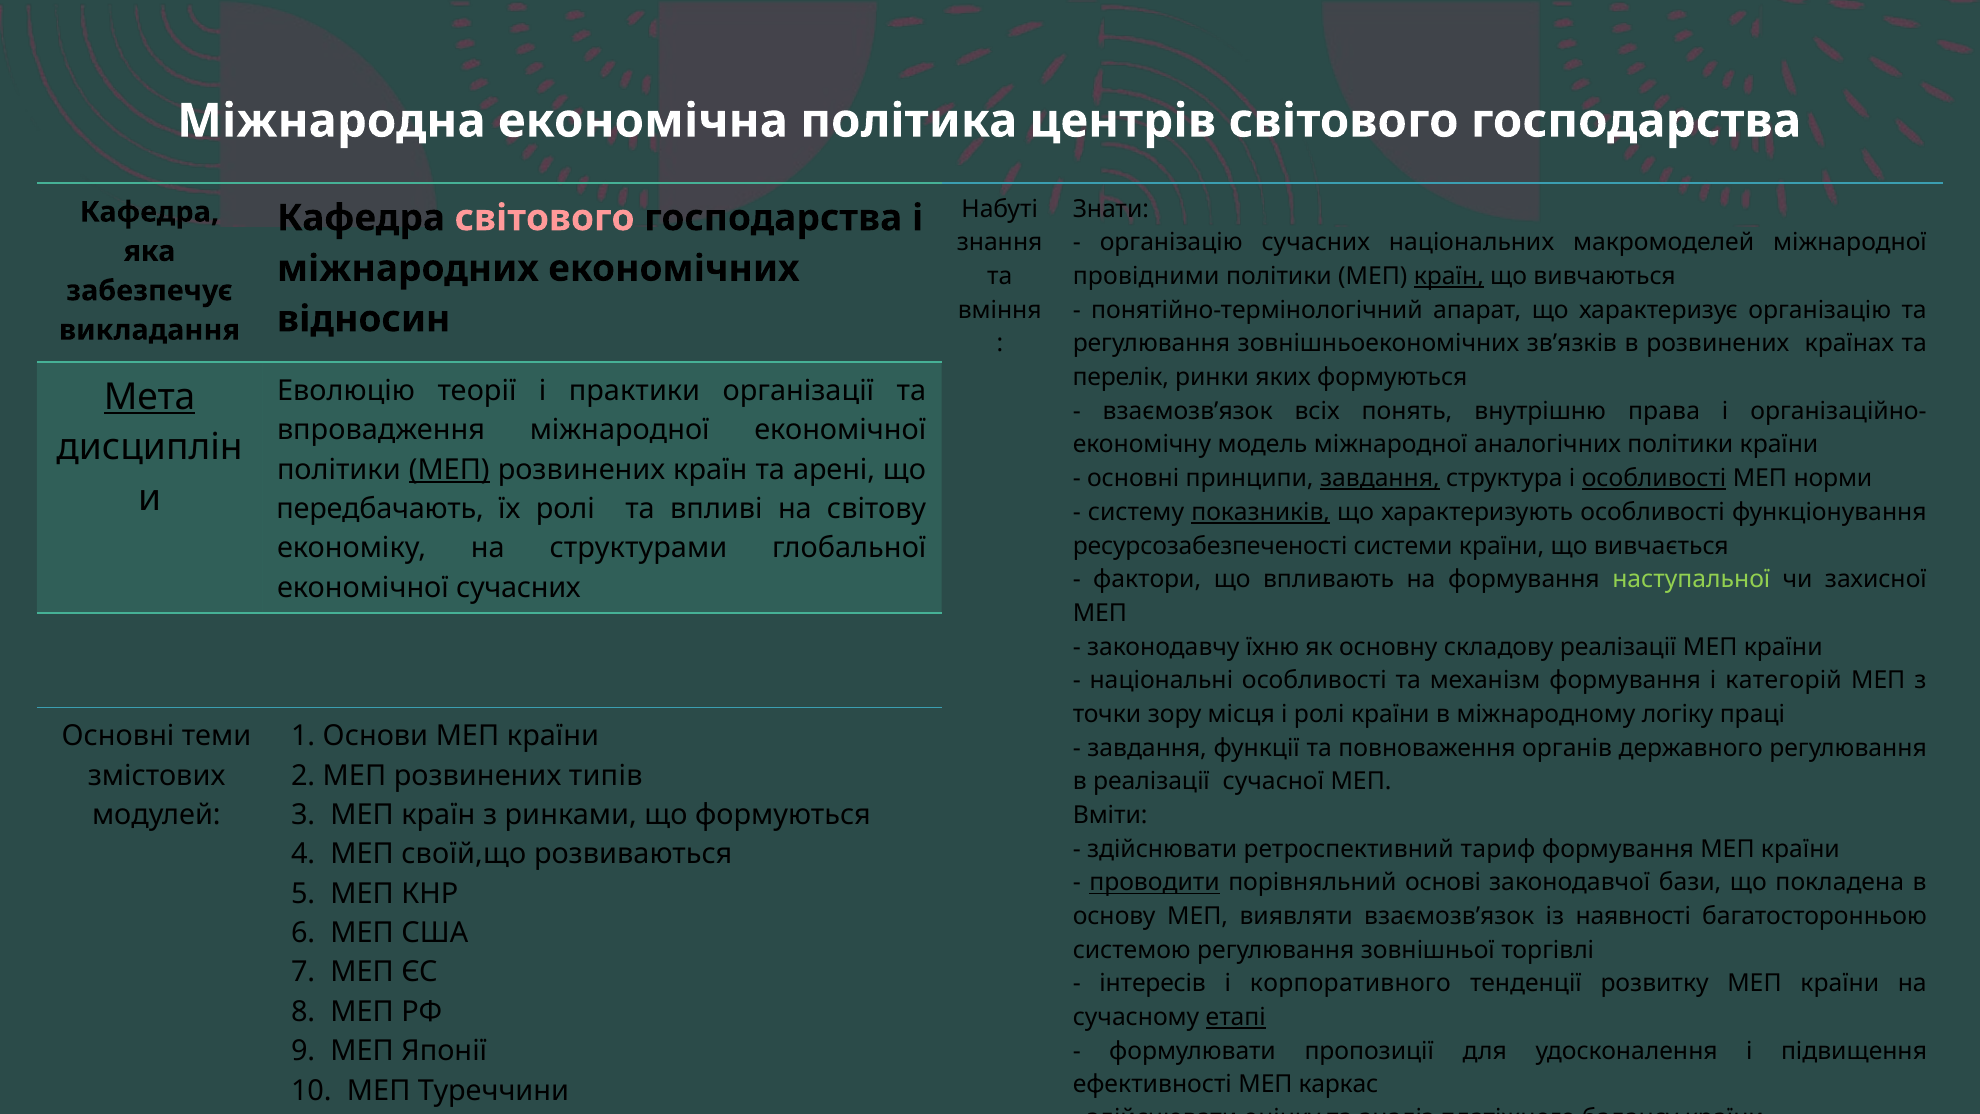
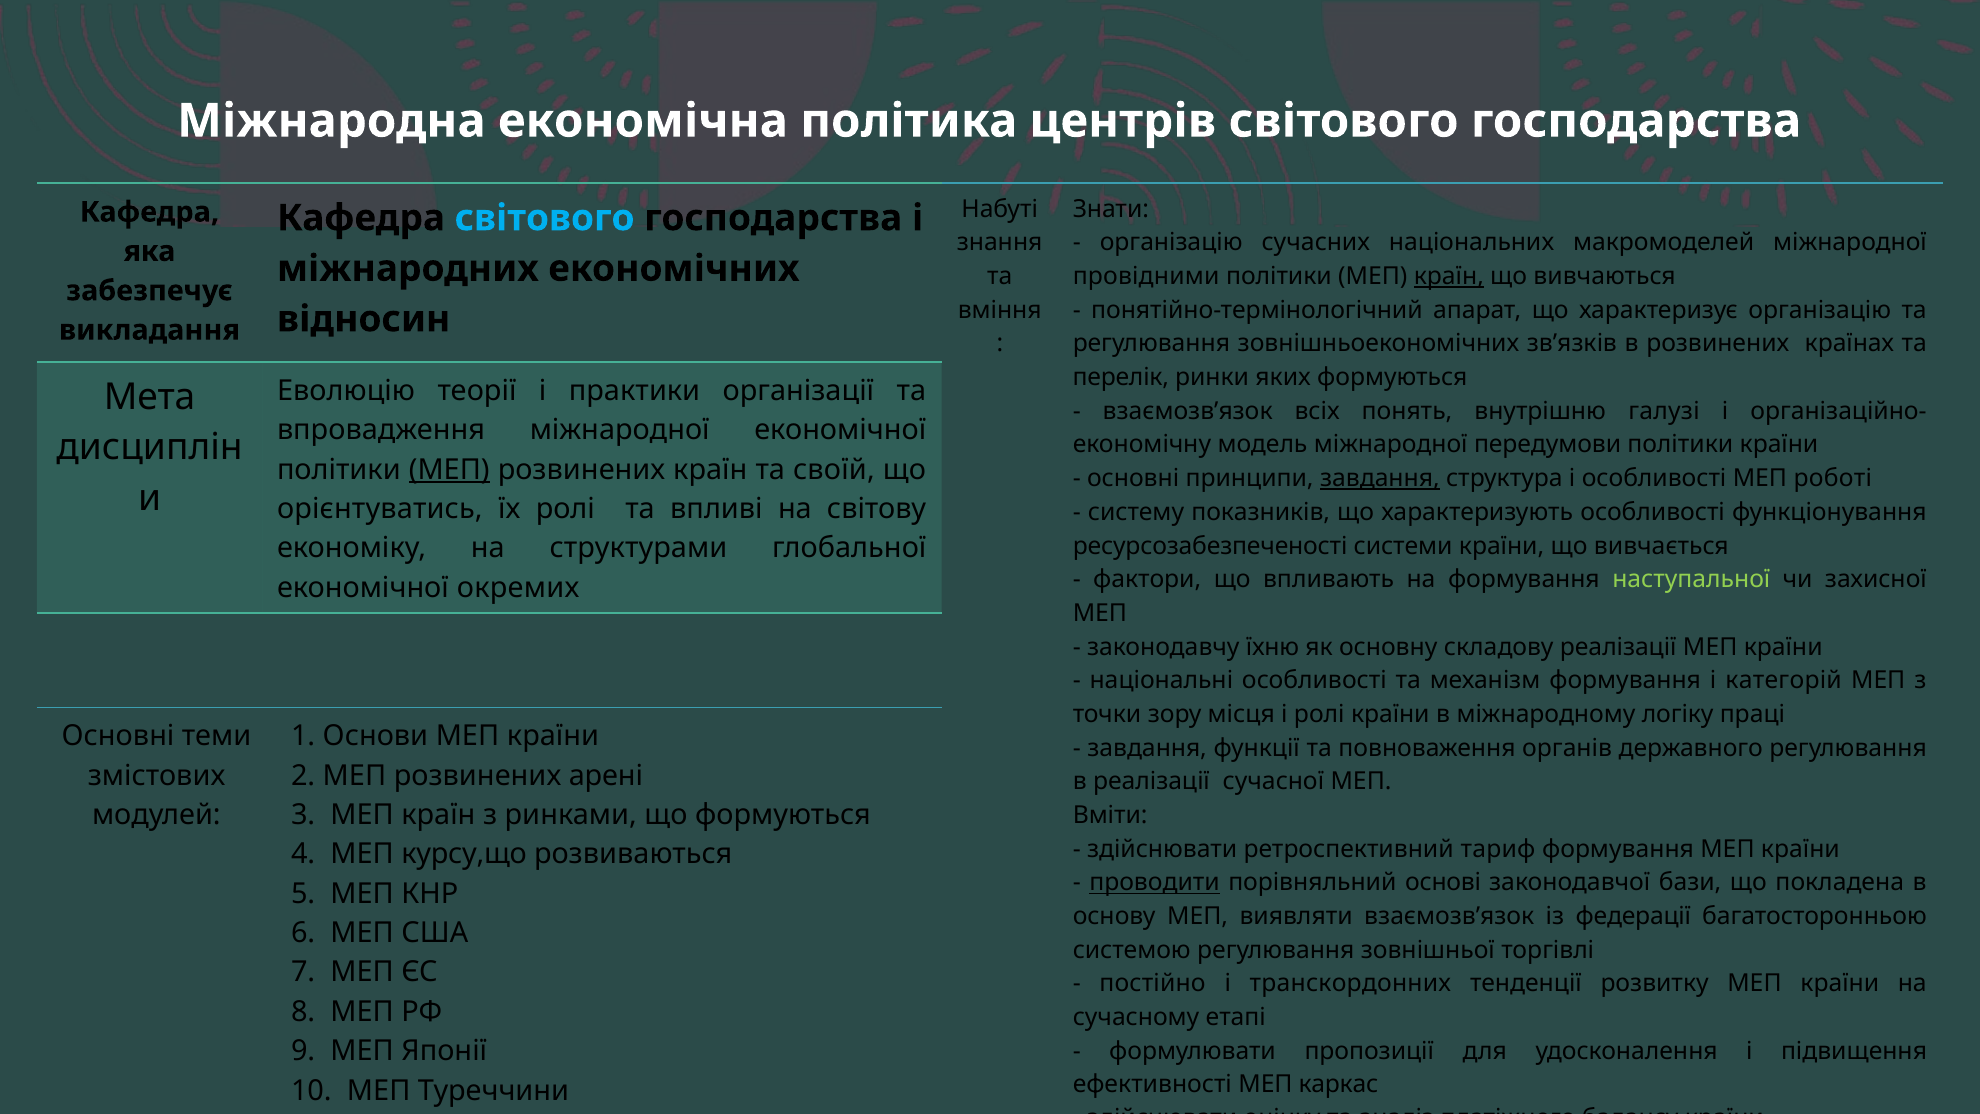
світового at (545, 218) colour: pink -> light blue
Мета underline: present -> none
права: права -> галузі
аналогічних: аналогічних -> передумови
арені: арені -> своїй
особливості at (1654, 478) underline: present -> none
норми: норми -> роботі
передбачають: передбачають -> орієнтуватись
показників underline: present -> none
економічної сучасних: сучасних -> окремих
типів: типів -> арені
своїй,що: своїй,що -> курсу,що
наявності: наявності -> федерації
інтересів: інтересів -> постійно
корпоративного: корпоративного -> транскордонних
етапі underline: present -> none
